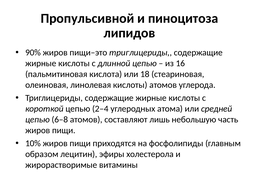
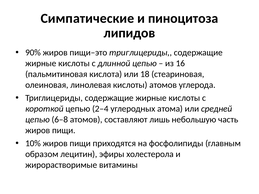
Пропульсивной: Пропульсивной -> Симпатические
